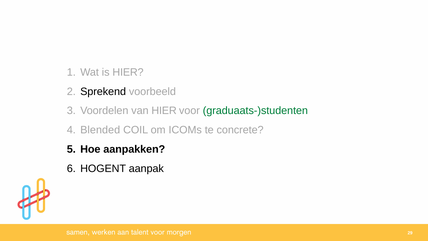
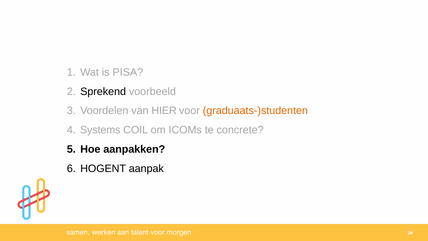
is HIER: HIER -> PISA
graduaats-)studenten colour: green -> orange
Blended: Blended -> Systems
